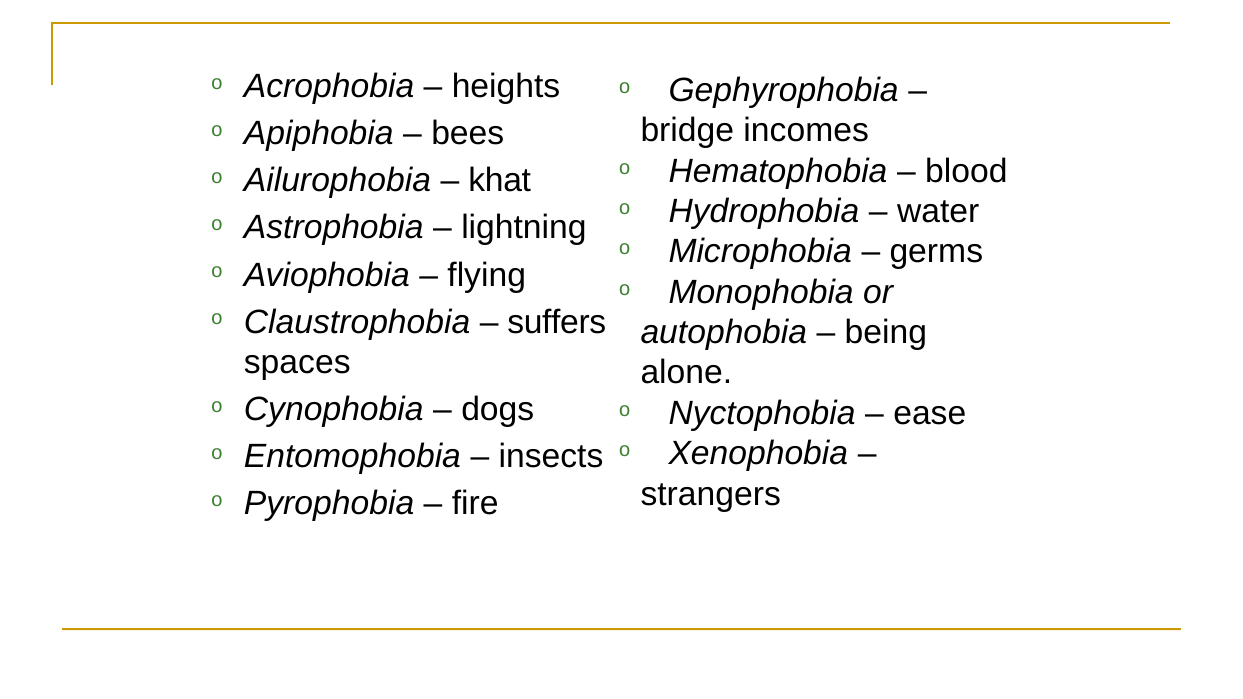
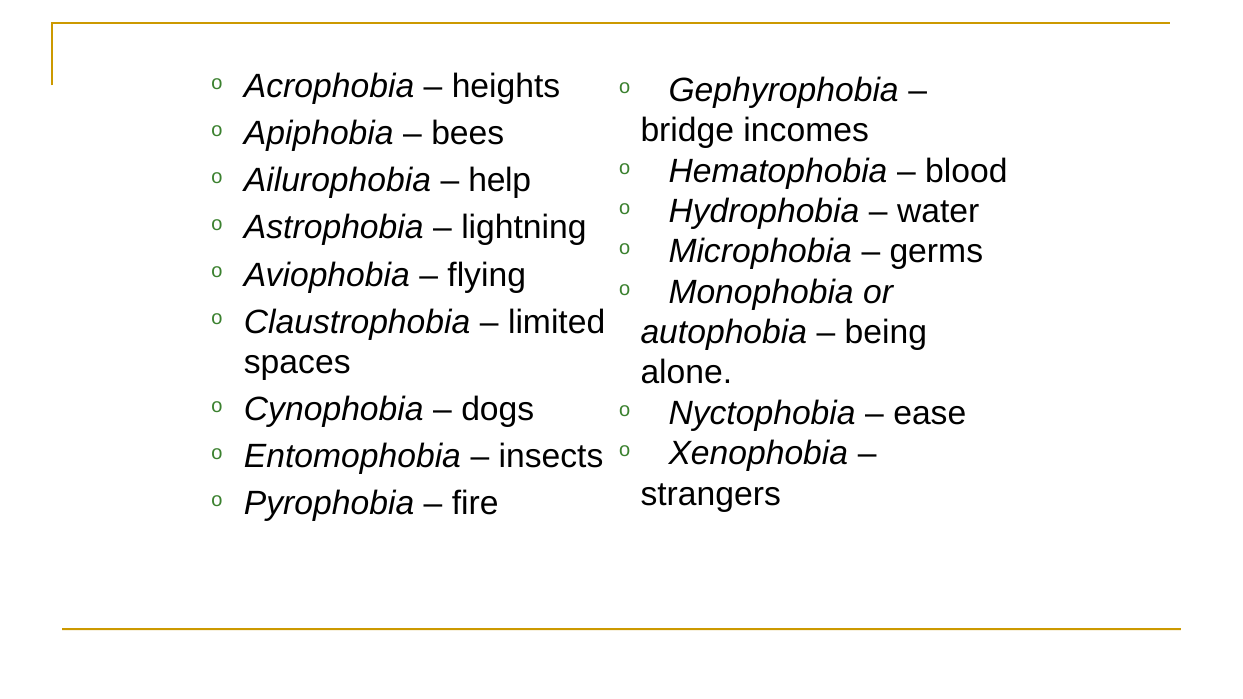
khat: khat -> help
suffers: suffers -> limited
